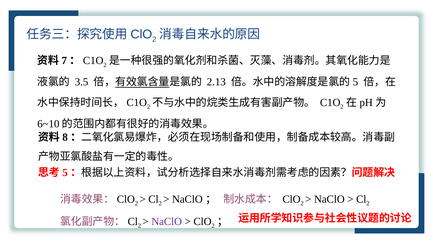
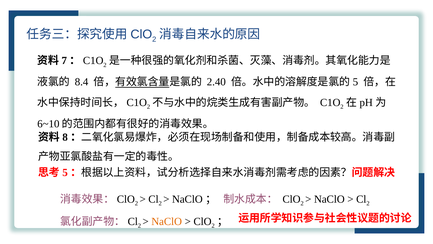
3.5: 3.5 -> 8.4
2.13: 2.13 -> 2.40
NaClO at (167, 221) colour: purple -> orange
